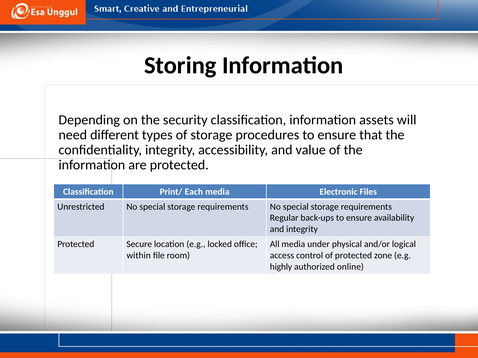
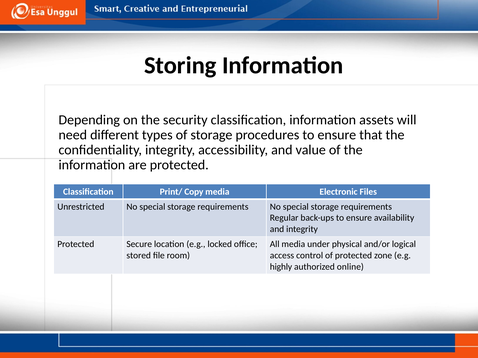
Each: Each -> Copy
within: within -> stored
